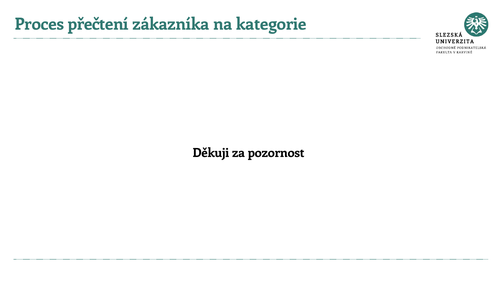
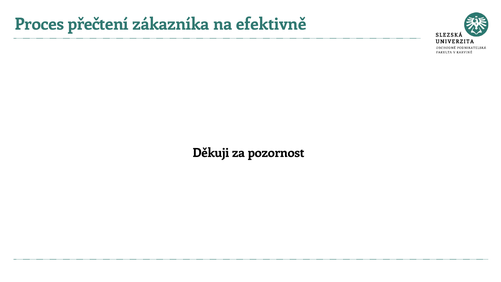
kategorie: kategorie -> efektivně
